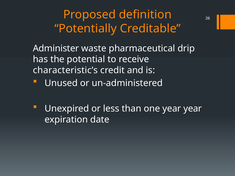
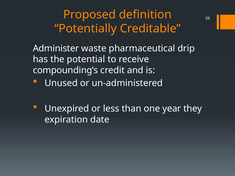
characteristic’s: characteristic’s -> compounding’s
year year: year -> they
